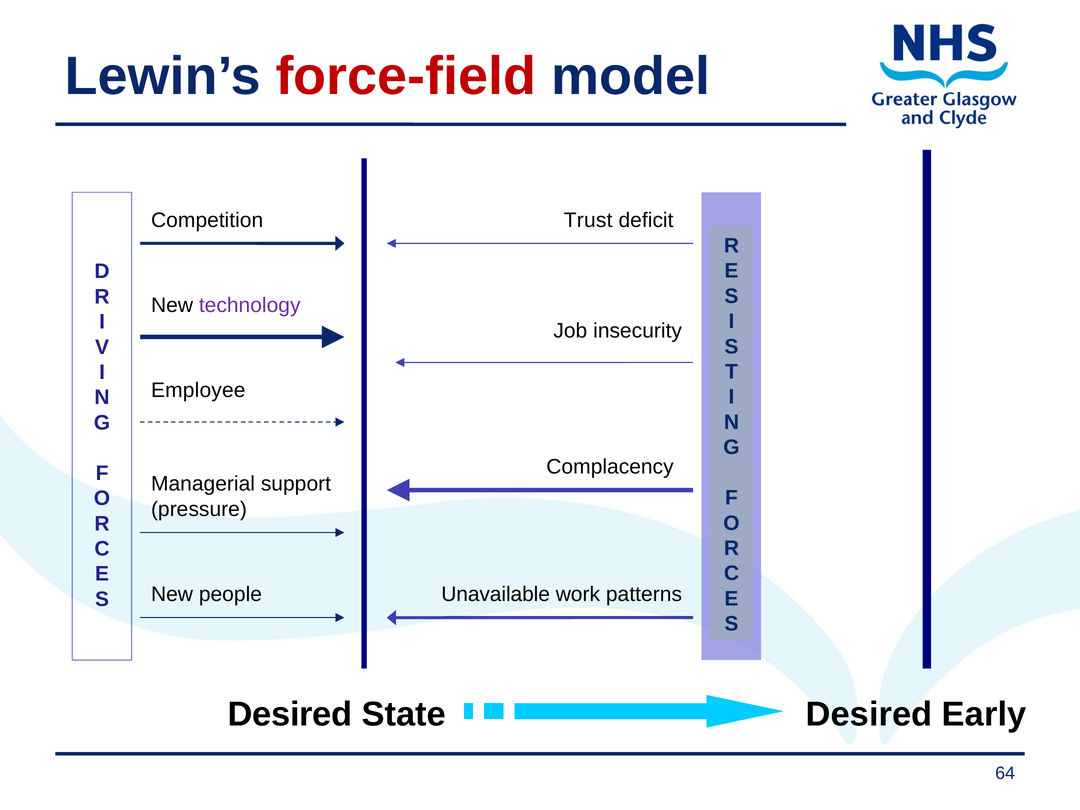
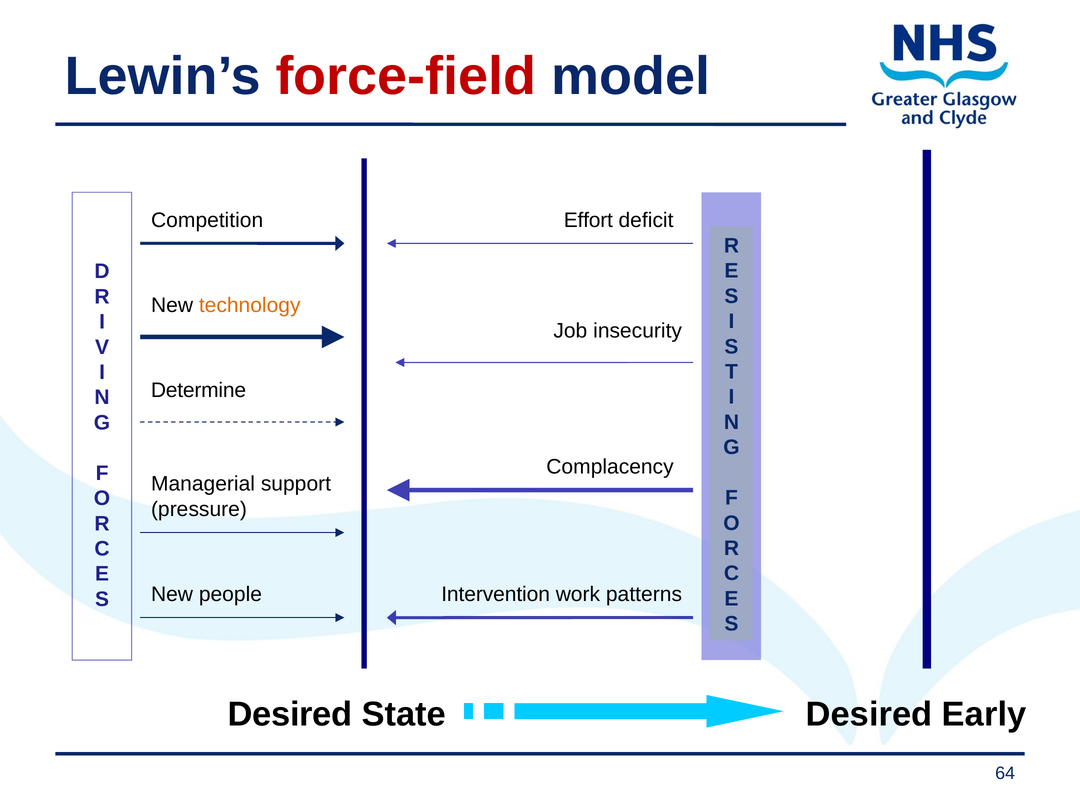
Trust: Trust -> Effort
technology colour: purple -> orange
Employee: Employee -> Determine
Unavailable: Unavailable -> Intervention
